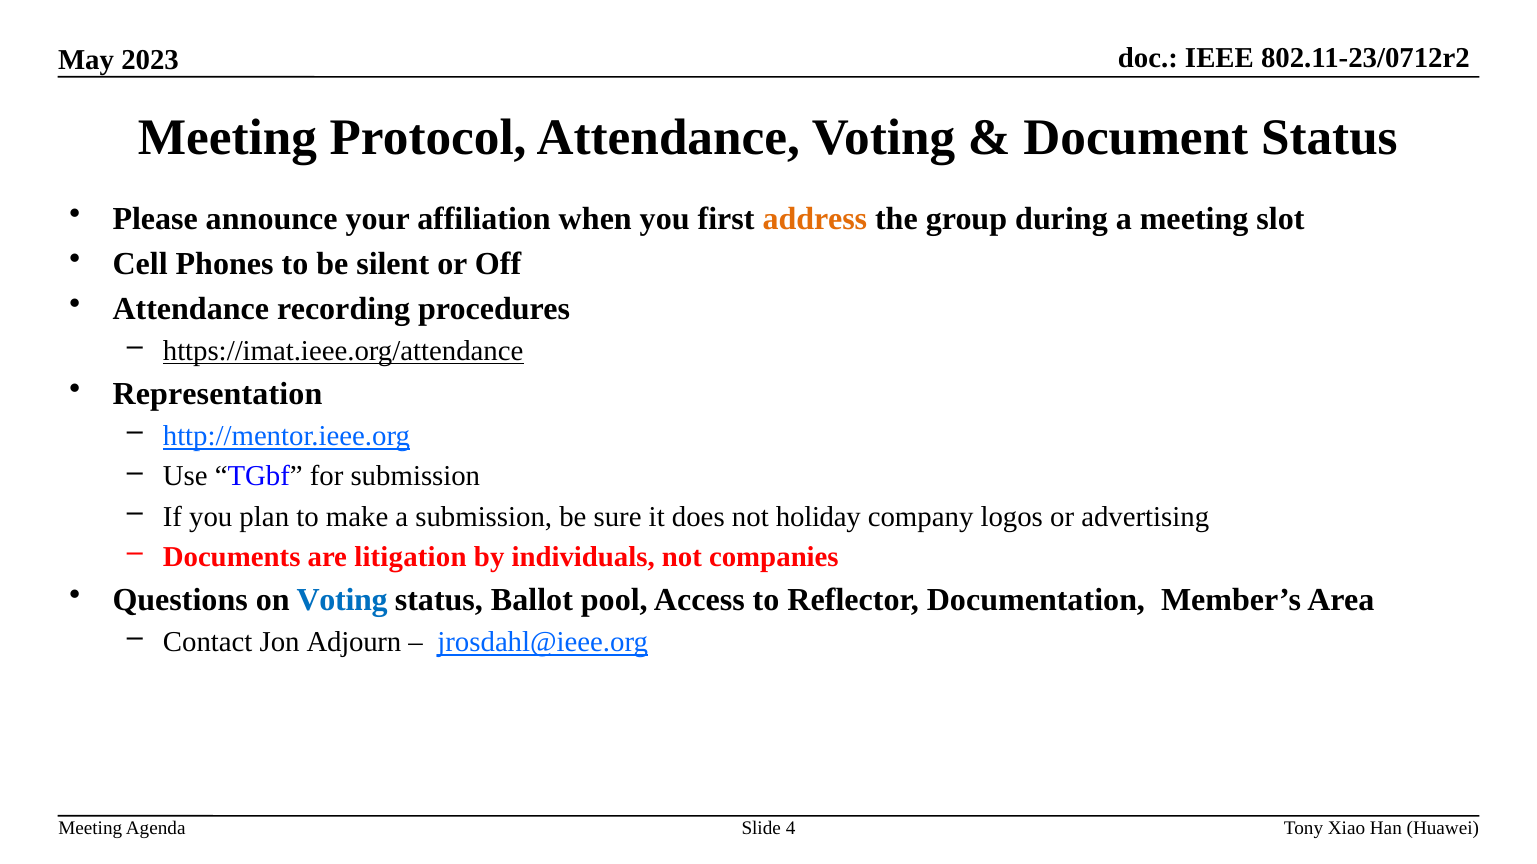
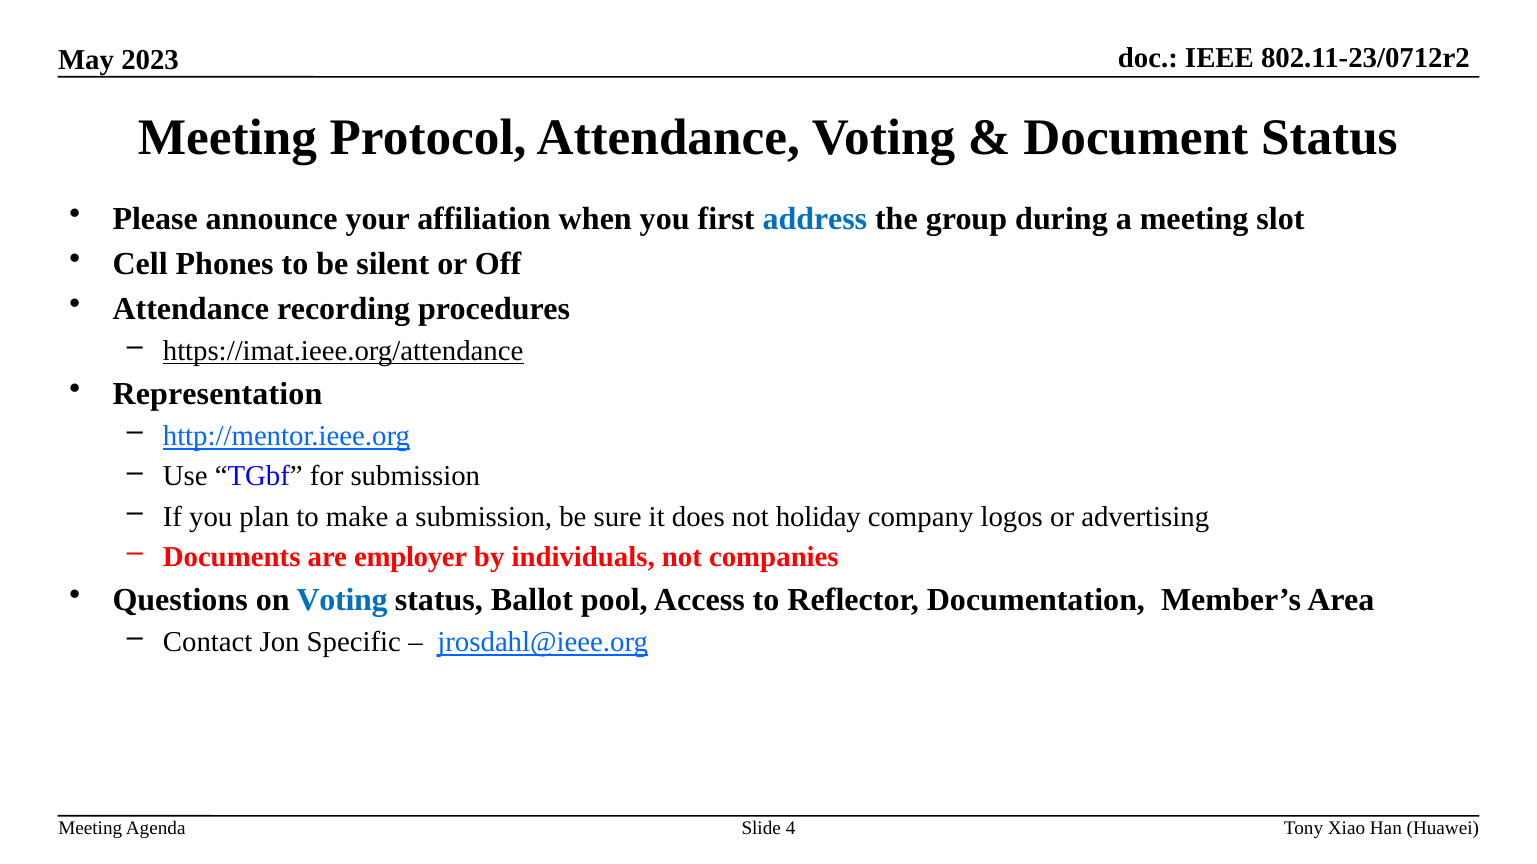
address colour: orange -> blue
litigation: litigation -> employer
Adjourn: Adjourn -> Specific
